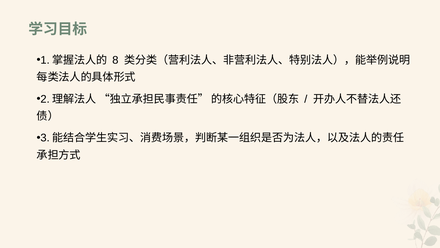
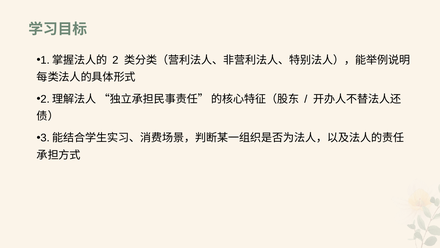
8: 8 -> 2
